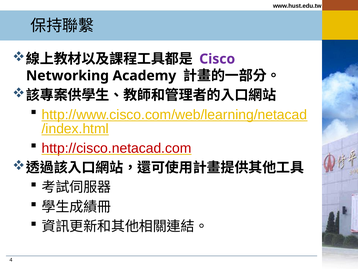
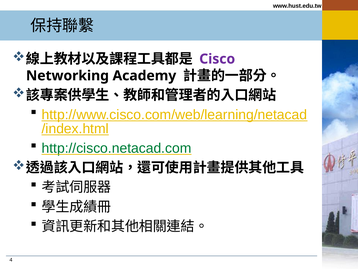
http://cisco.netacad.com colour: red -> green
